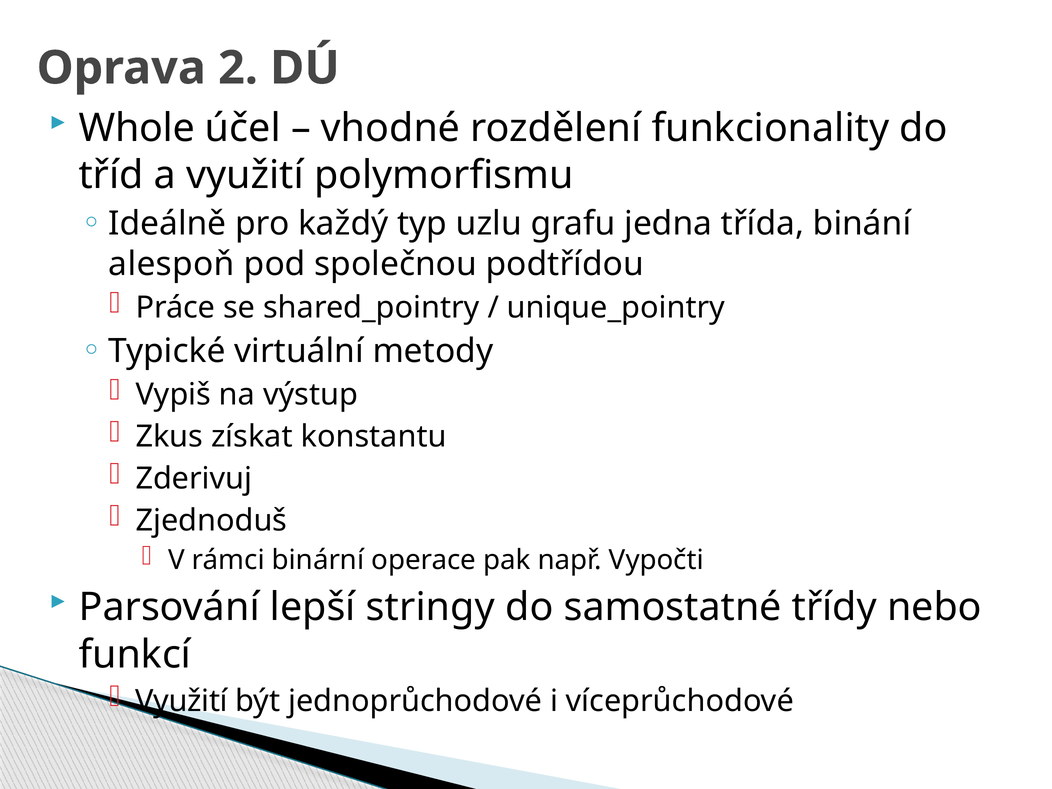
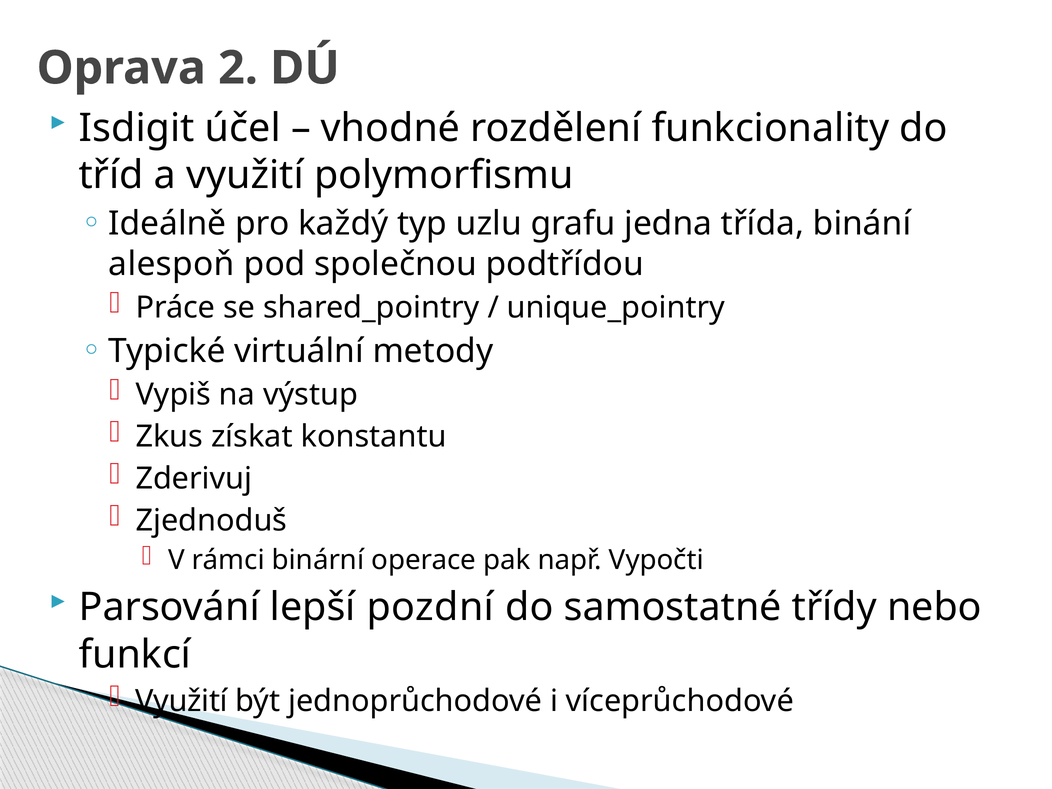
Whole: Whole -> Isdigit
stringy: stringy -> pozdní
